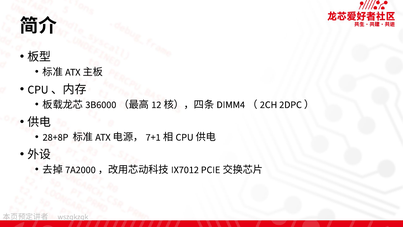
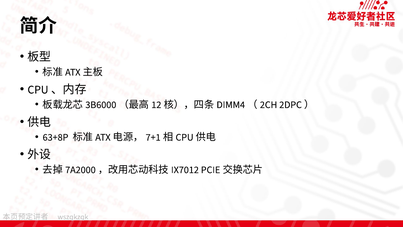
28+8P: 28+8P -> 63+8P
